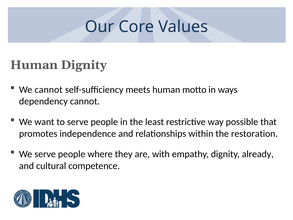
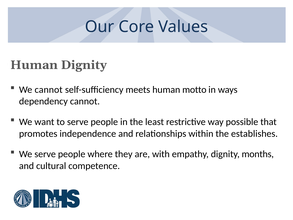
restoration: restoration -> establishes
already: already -> months
